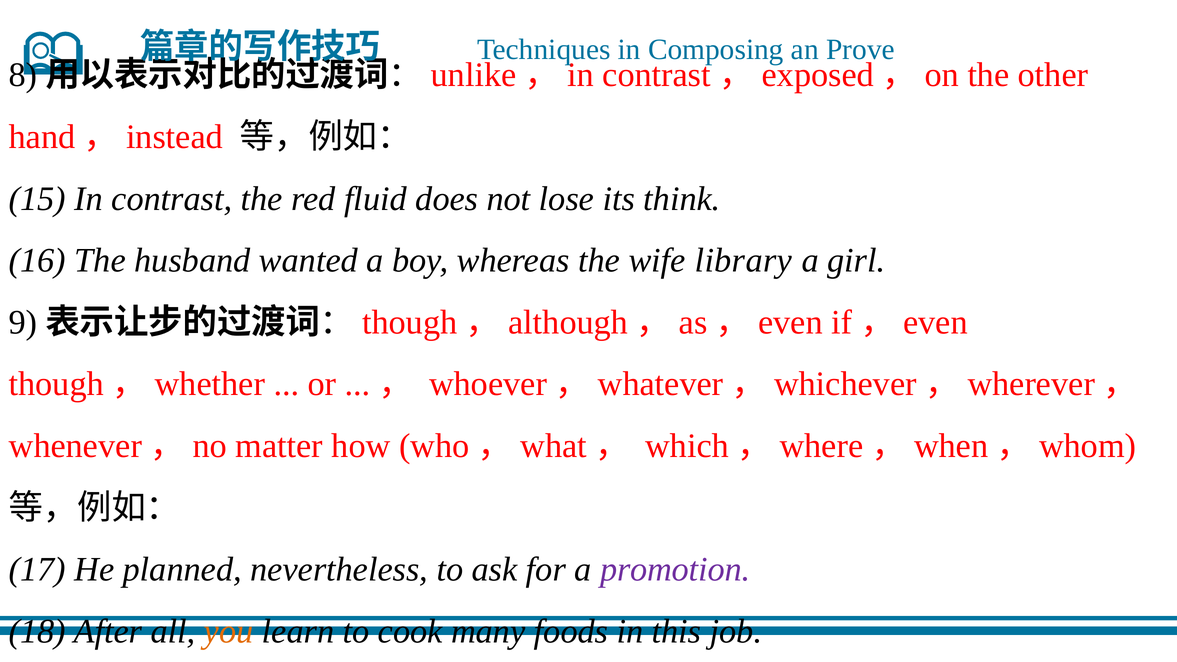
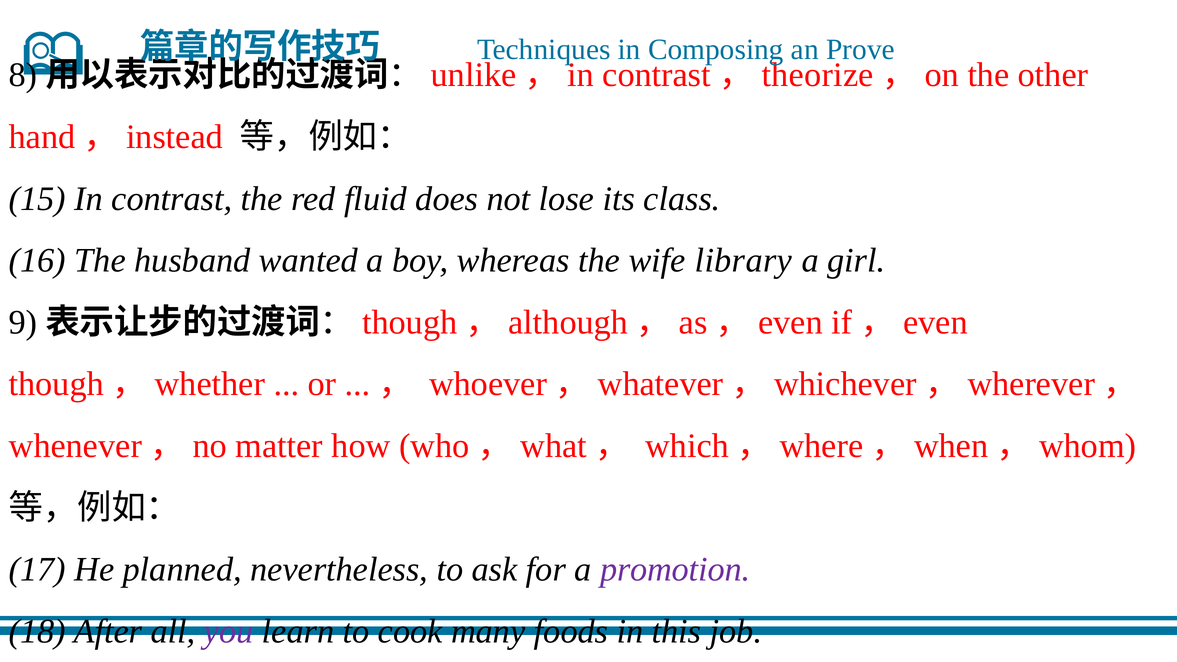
exposed: exposed -> theorize
think: think -> class
you colour: orange -> purple
